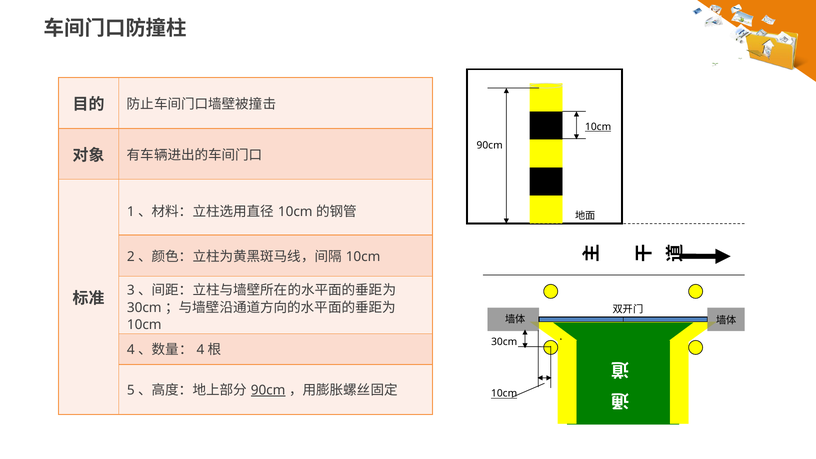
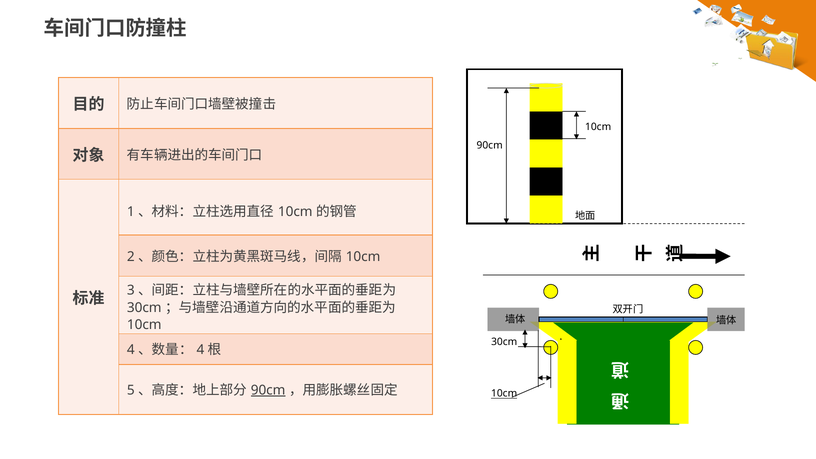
10cm at (598, 127) underline: present -> none
